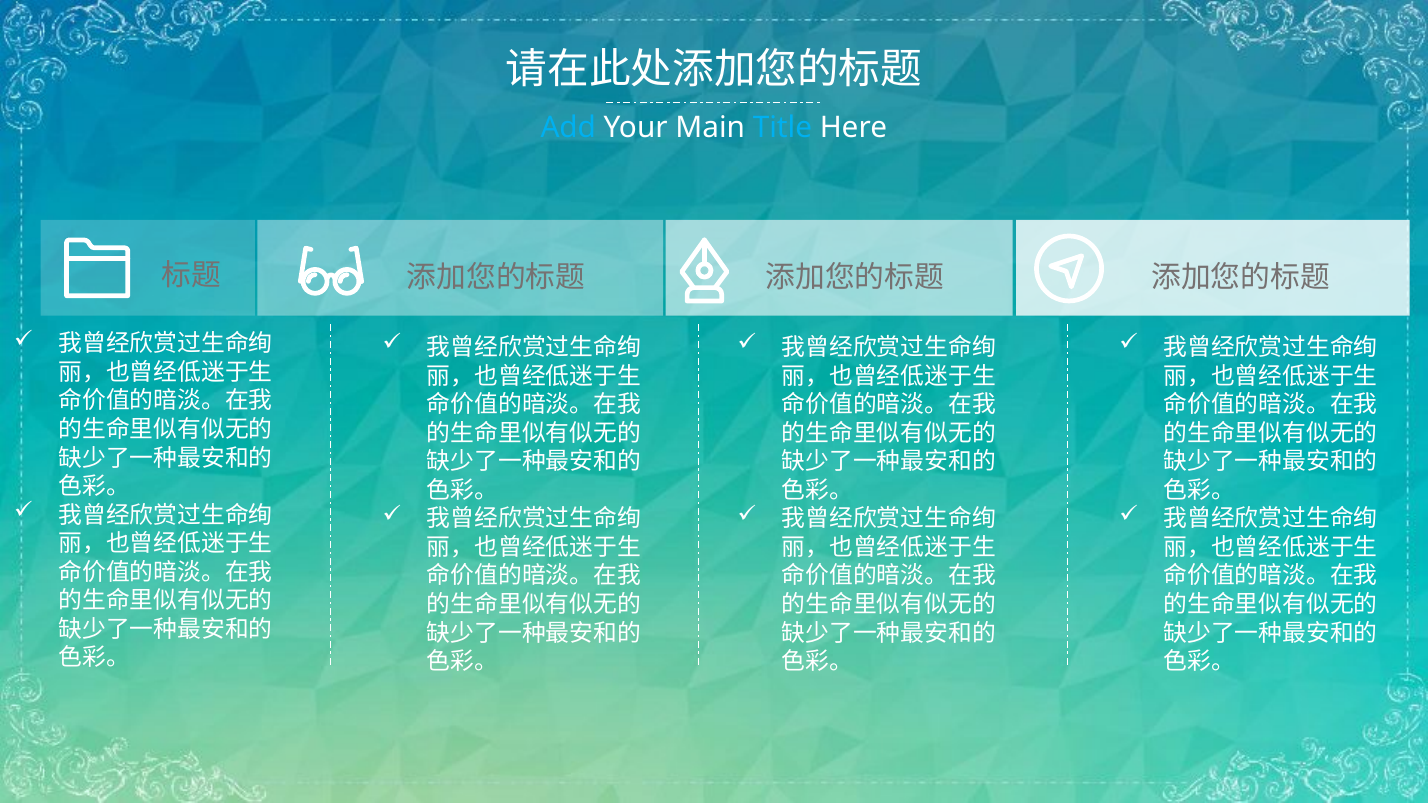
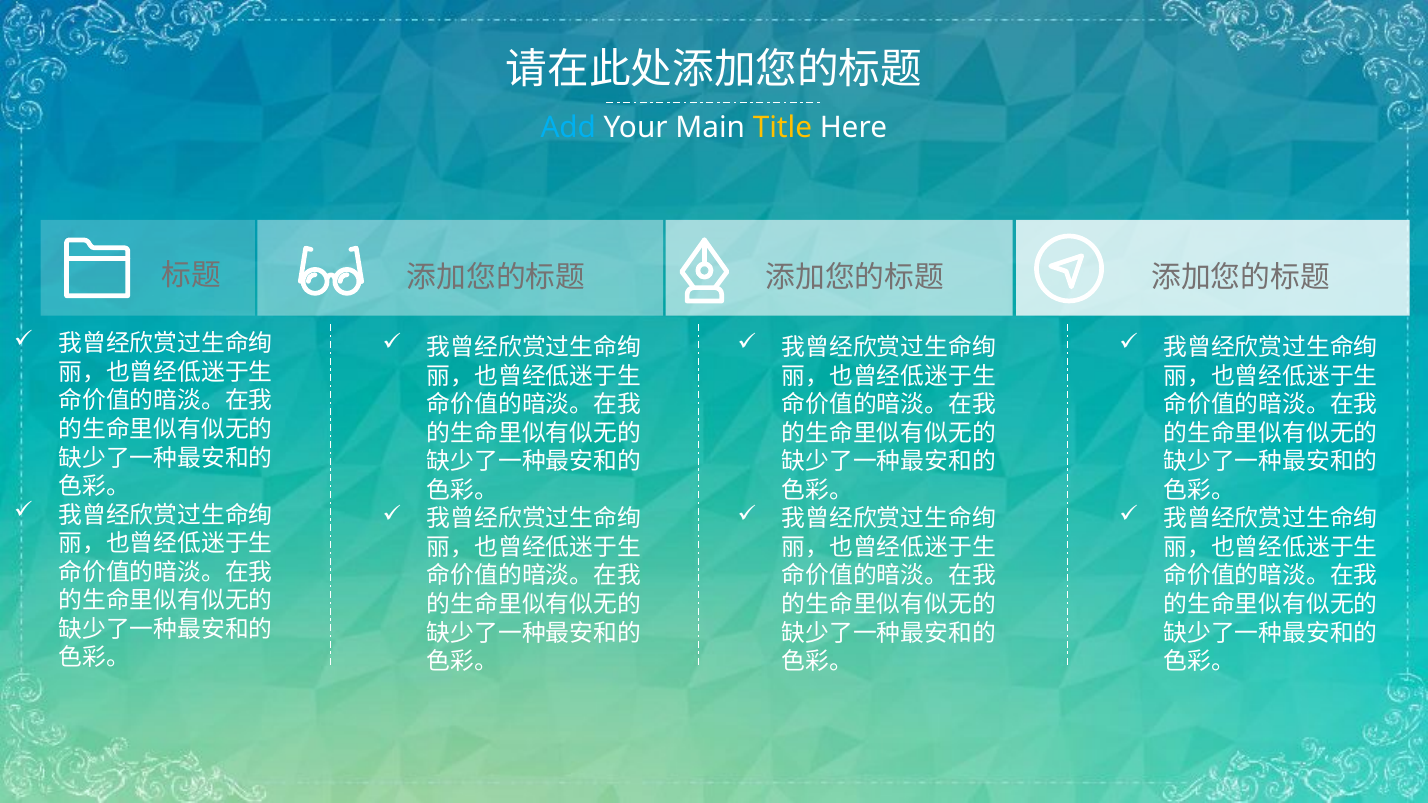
Title colour: light blue -> yellow
